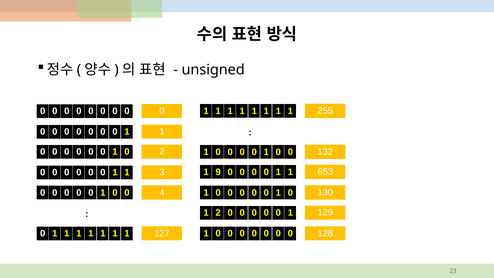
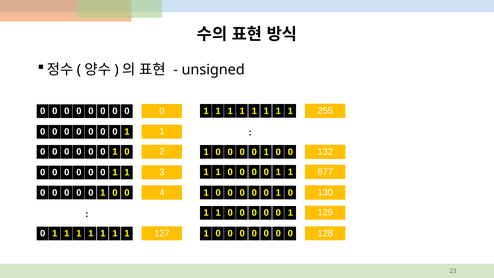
9 at (218, 172): 9 -> 1
653: 653 -> 877
2 at (218, 213): 2 -> 1
